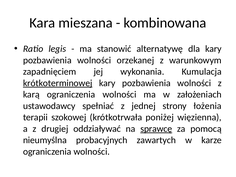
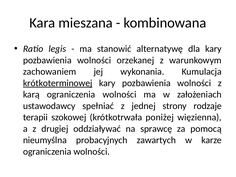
zapadnięciem: zapadnięciem -> zachowaniem
łożenia: łożenia -> rodzaje
sprawcę underline: present -> none
